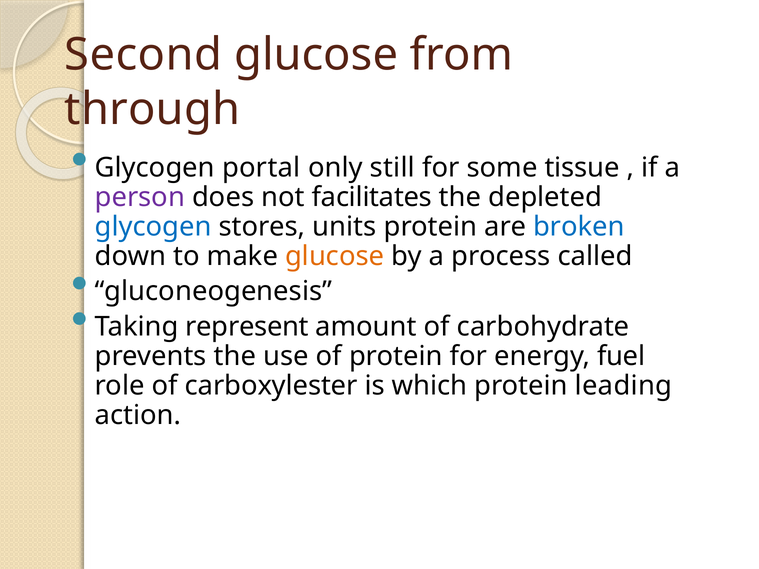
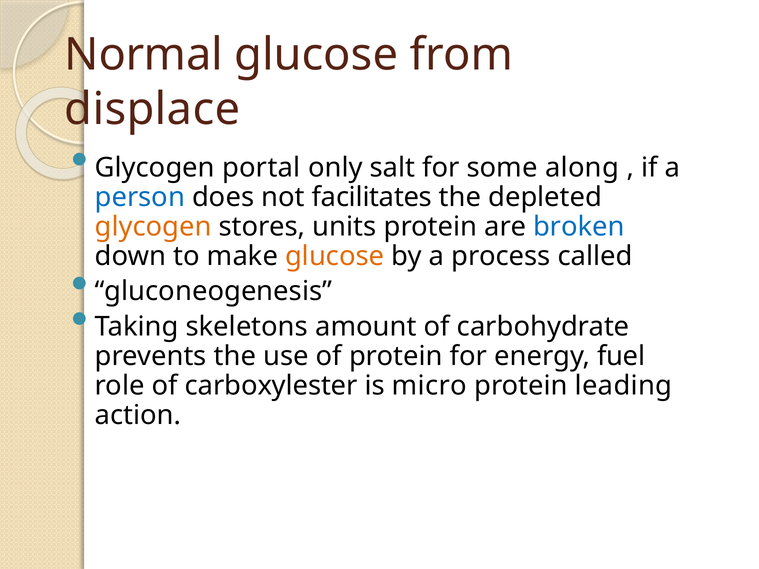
Second: Second -> Normal
through: through -> displace
still: still -> salt
tissue: tissue -> along
person colour: purple -> blue
glycogen at (153, 227) colour: blue -> orange
represent: represent -> skeletons
which: which -> micro
